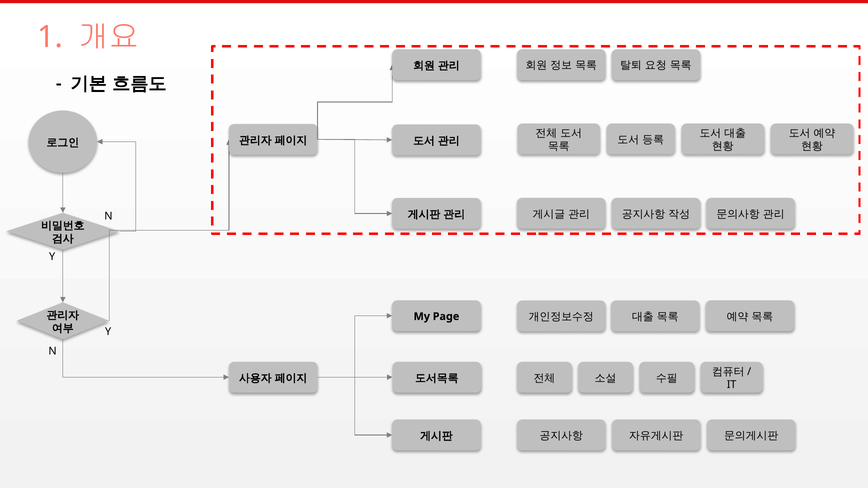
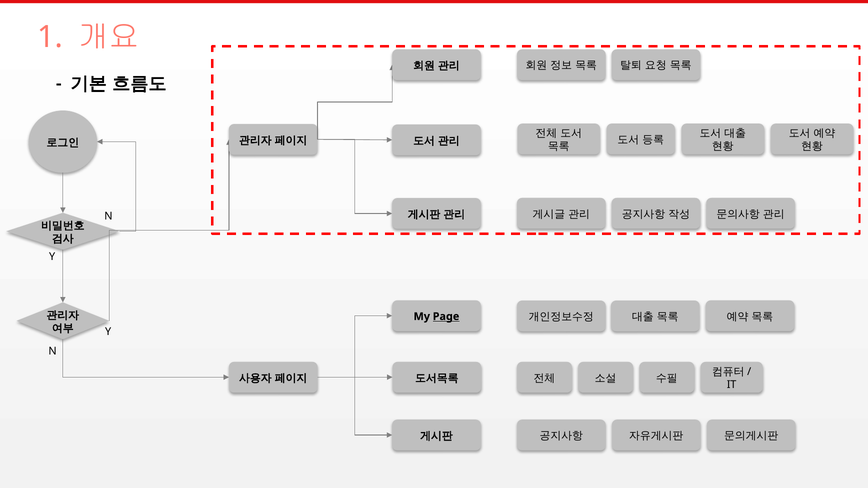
Page underline: none -> present
